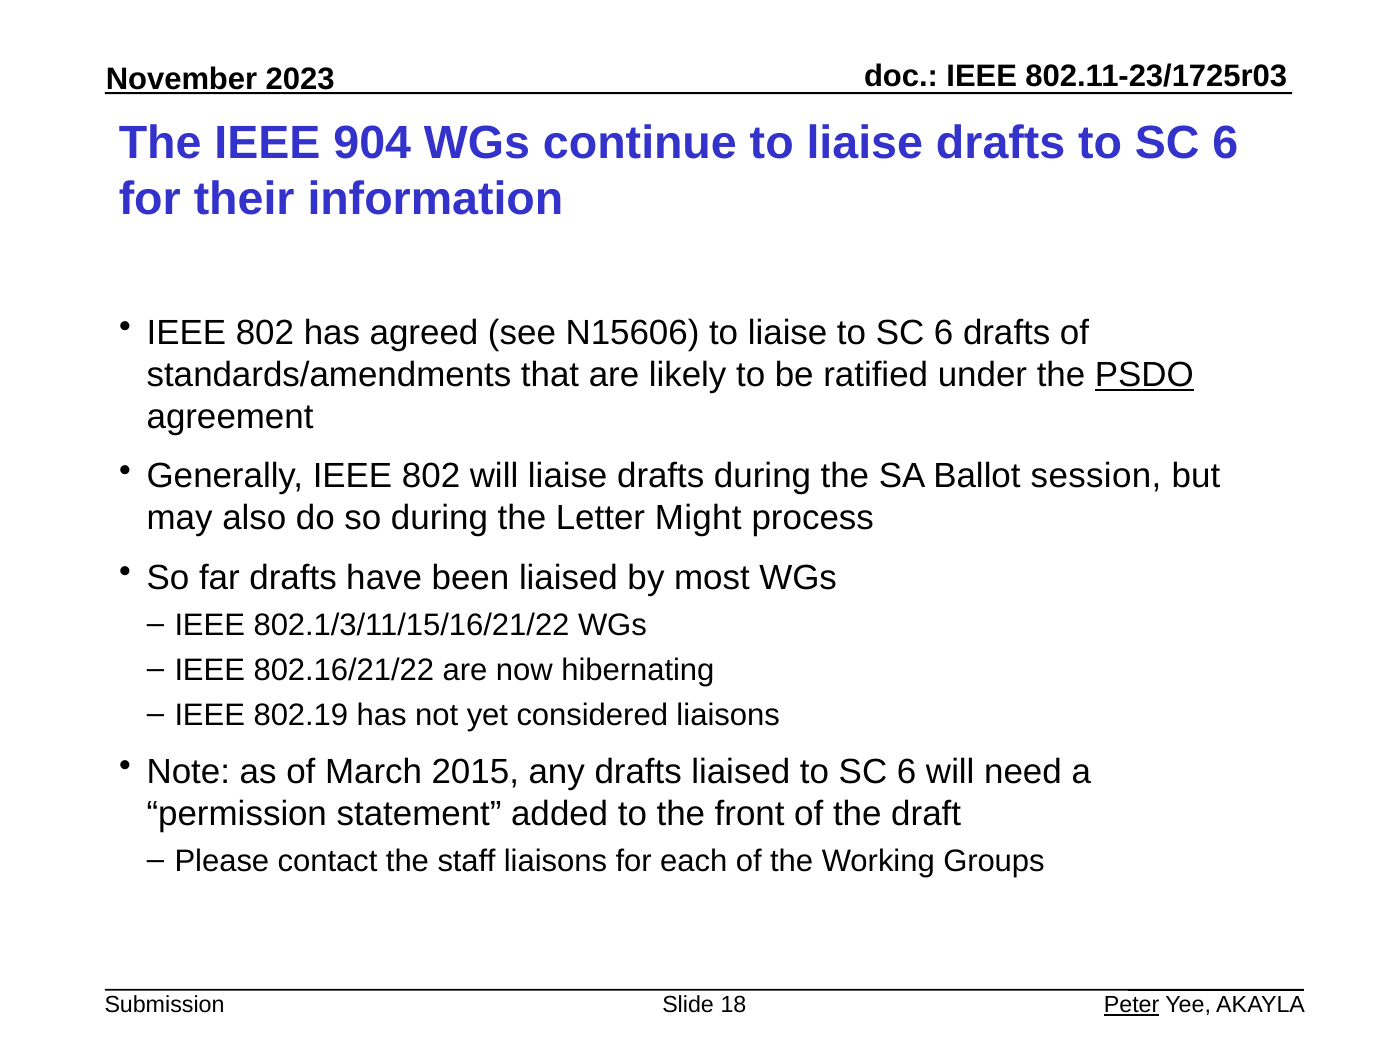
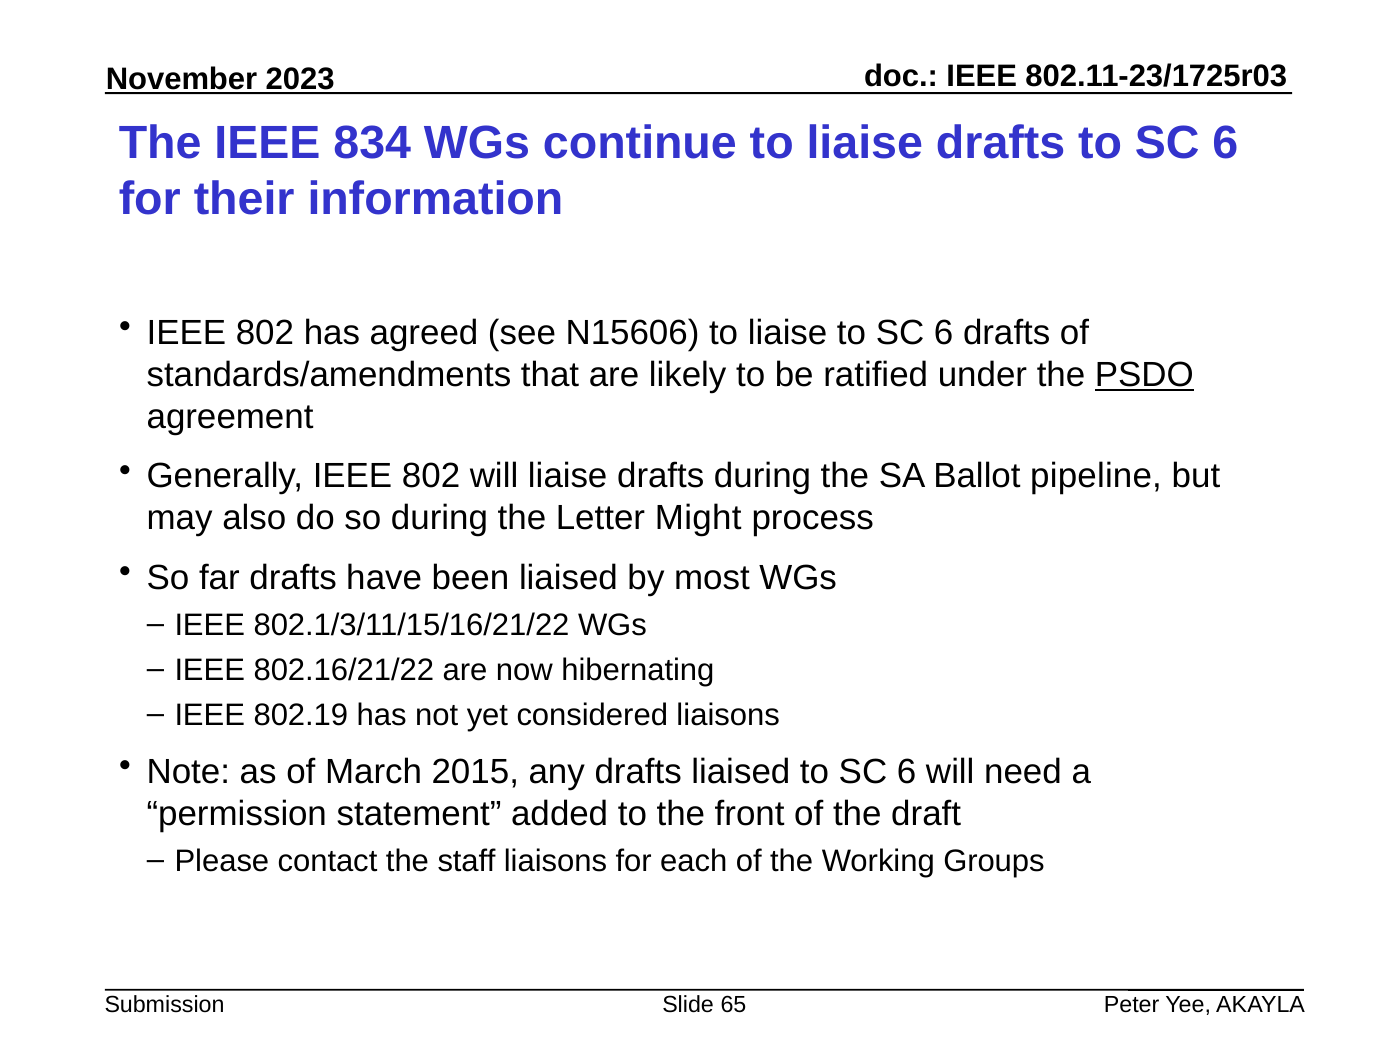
904: 904 -> 834
session: session -> pipeline
18: 18 -> 65
Peter underline: present -> none
